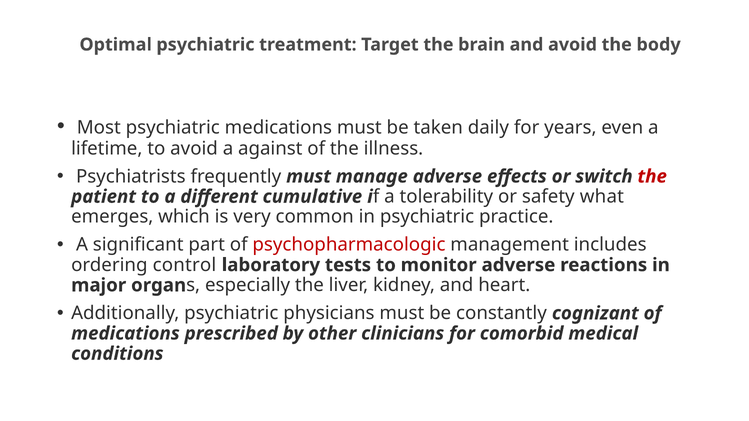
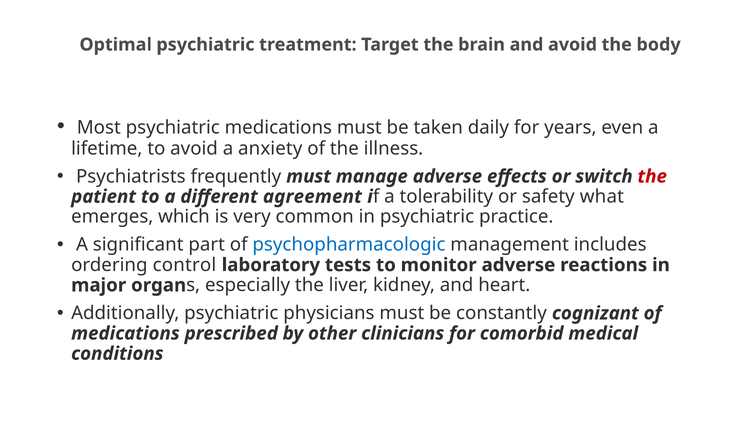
against: against -> anxiety
cumulative: cumulative -> agreement
psychopharmacologic colour: red -> blue
